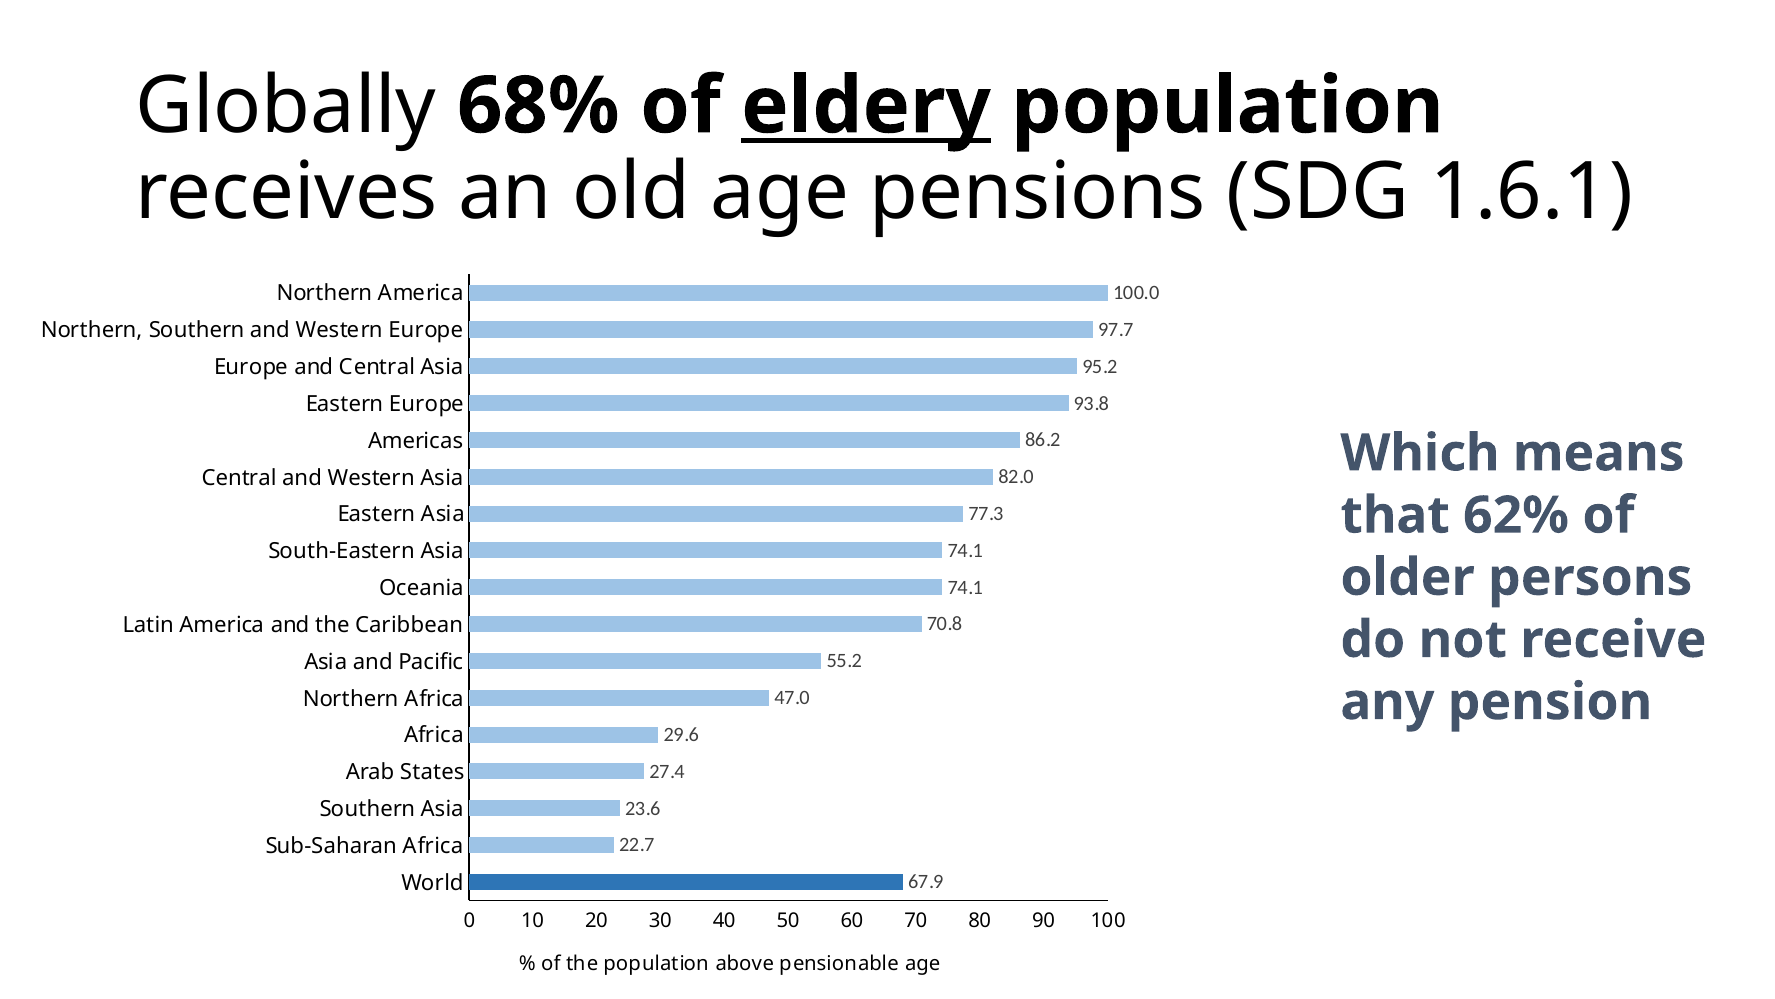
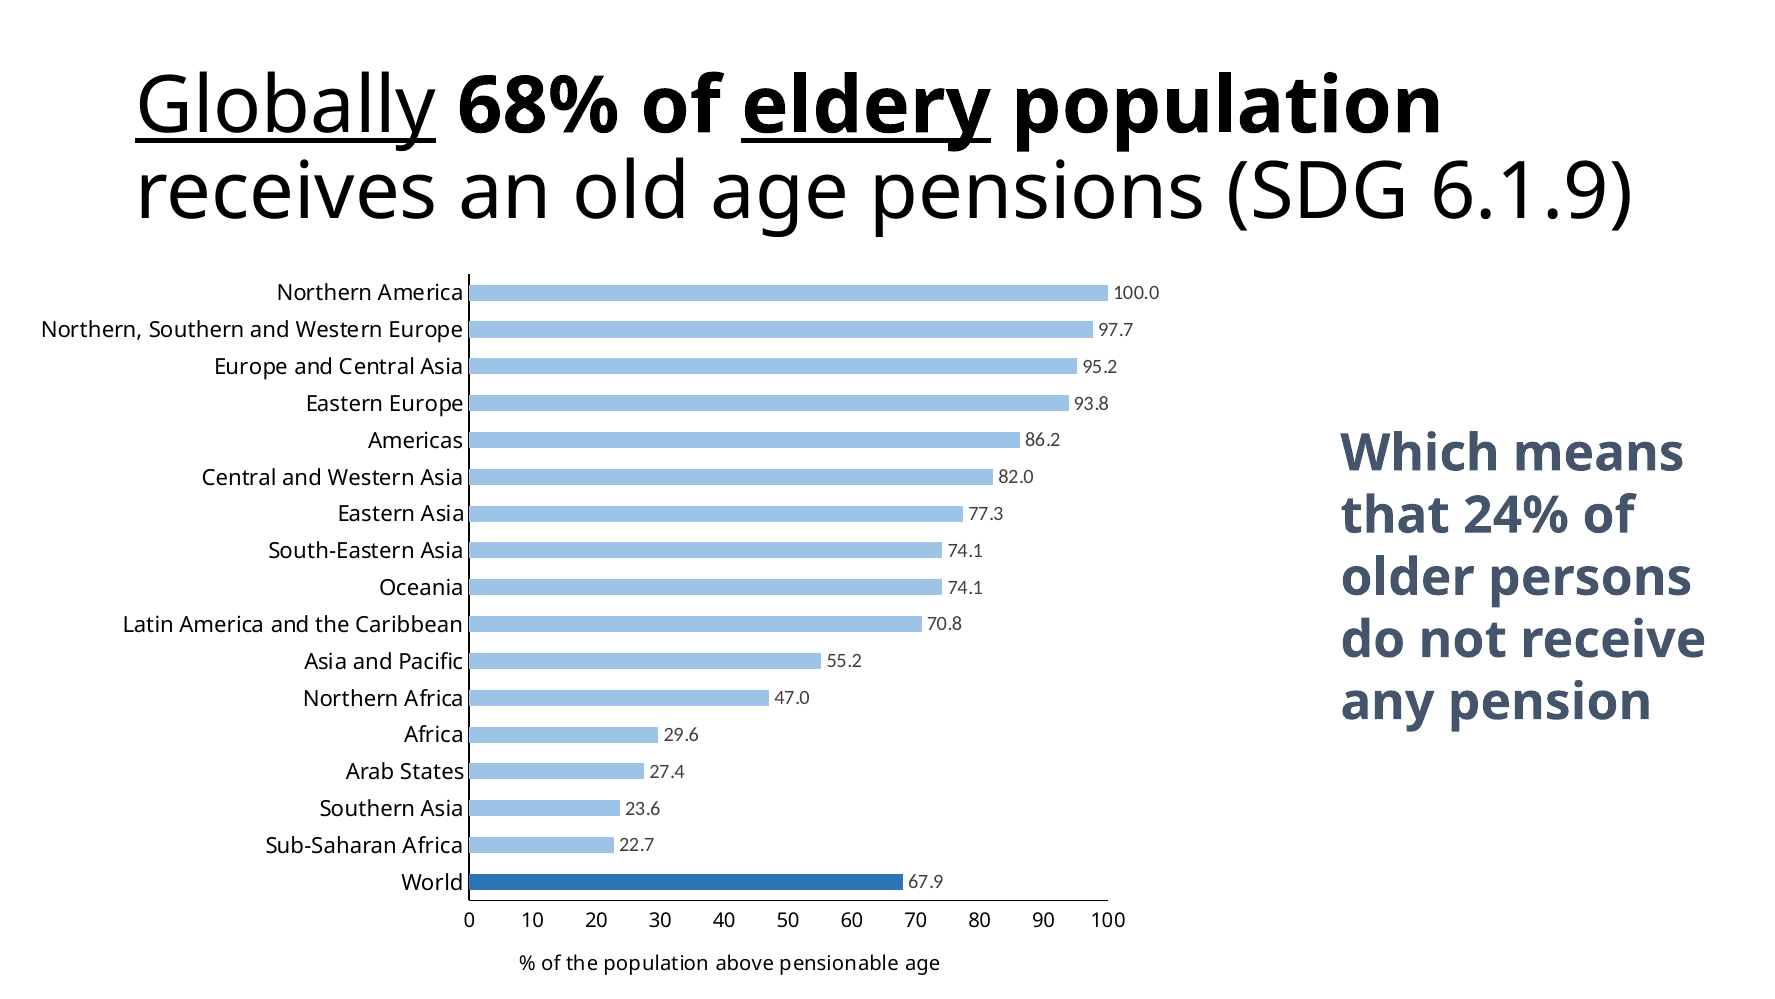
Globally underline: none -> present
1.6.1: 1.6.1 -> 6.1.9
62%: 62% -> 24%
